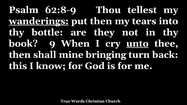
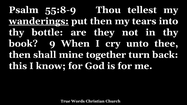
62:8-9: 62:8-9 -> 55:8-9
unto underline: present -> none
bringing: bringing -> together
